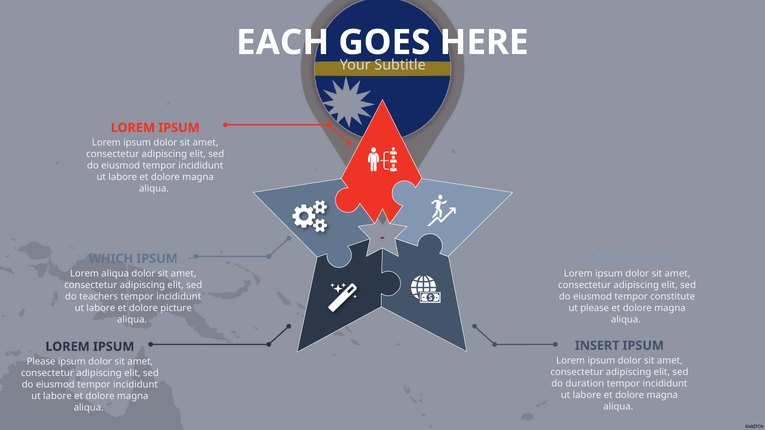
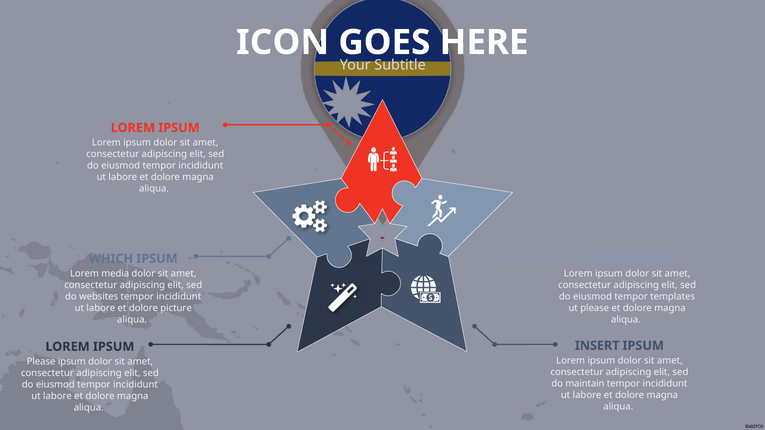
EACH: EACH -> ICON
Lorem aliqua: aliqua -> media
teachers: teachers -> websites
constitute: constitute -> templates
duration: duration -> maintain
